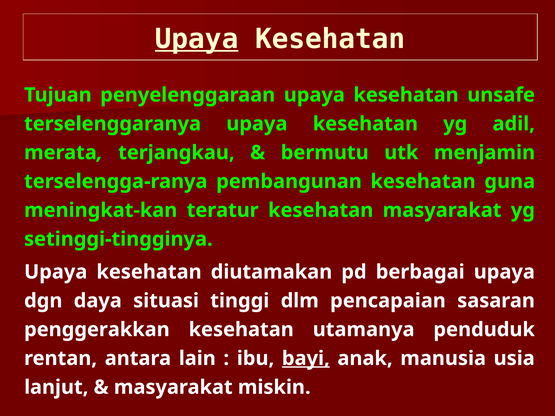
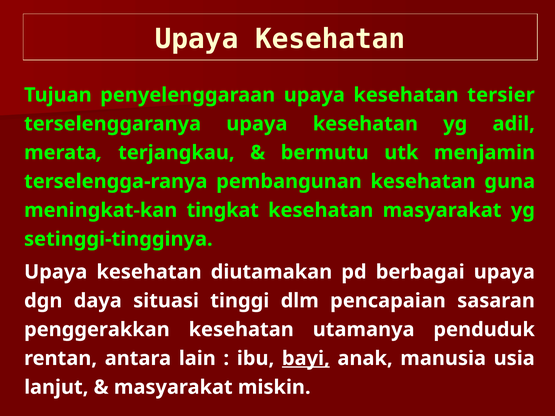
Upaya at (197, 39) underline: present -> none
unsafe: unsafe -> tersier
teratur: teratur -> tingkat
